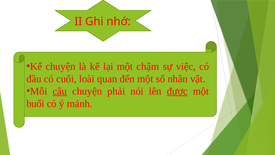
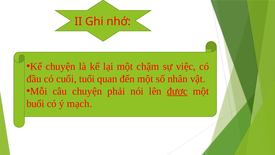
loài: loài -> tuổi
câu underline: present -> none
mảnh: mảnh -> mạch
